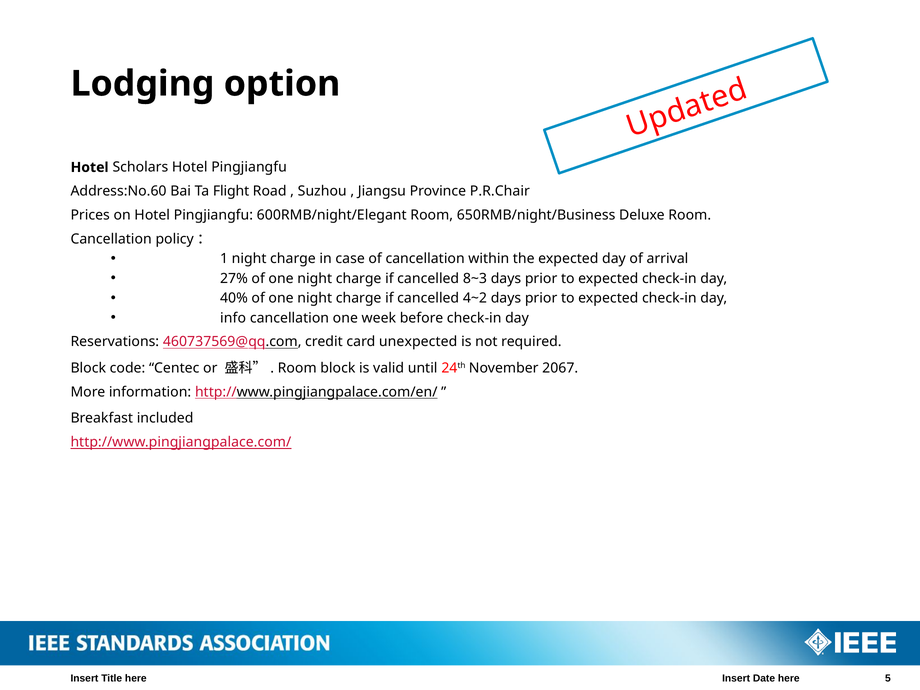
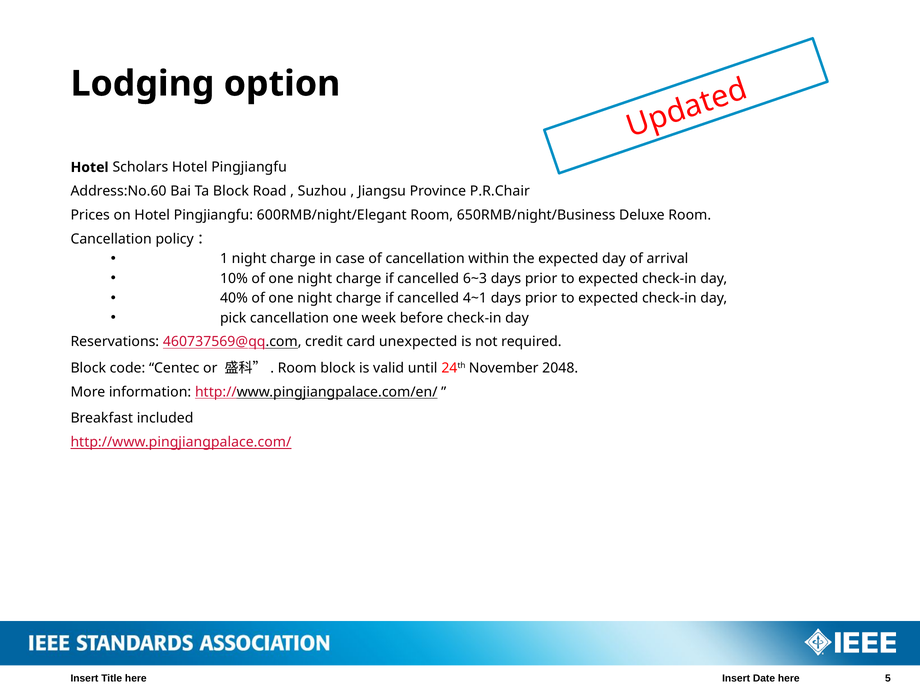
Ta Flight: Flight -> Block
27%: 27% -> 10%
8~3: 8~3 -> 6~3
4~2: 4~2 -> 4~1
info: info -> pick
2067: 2067 -> 2048
